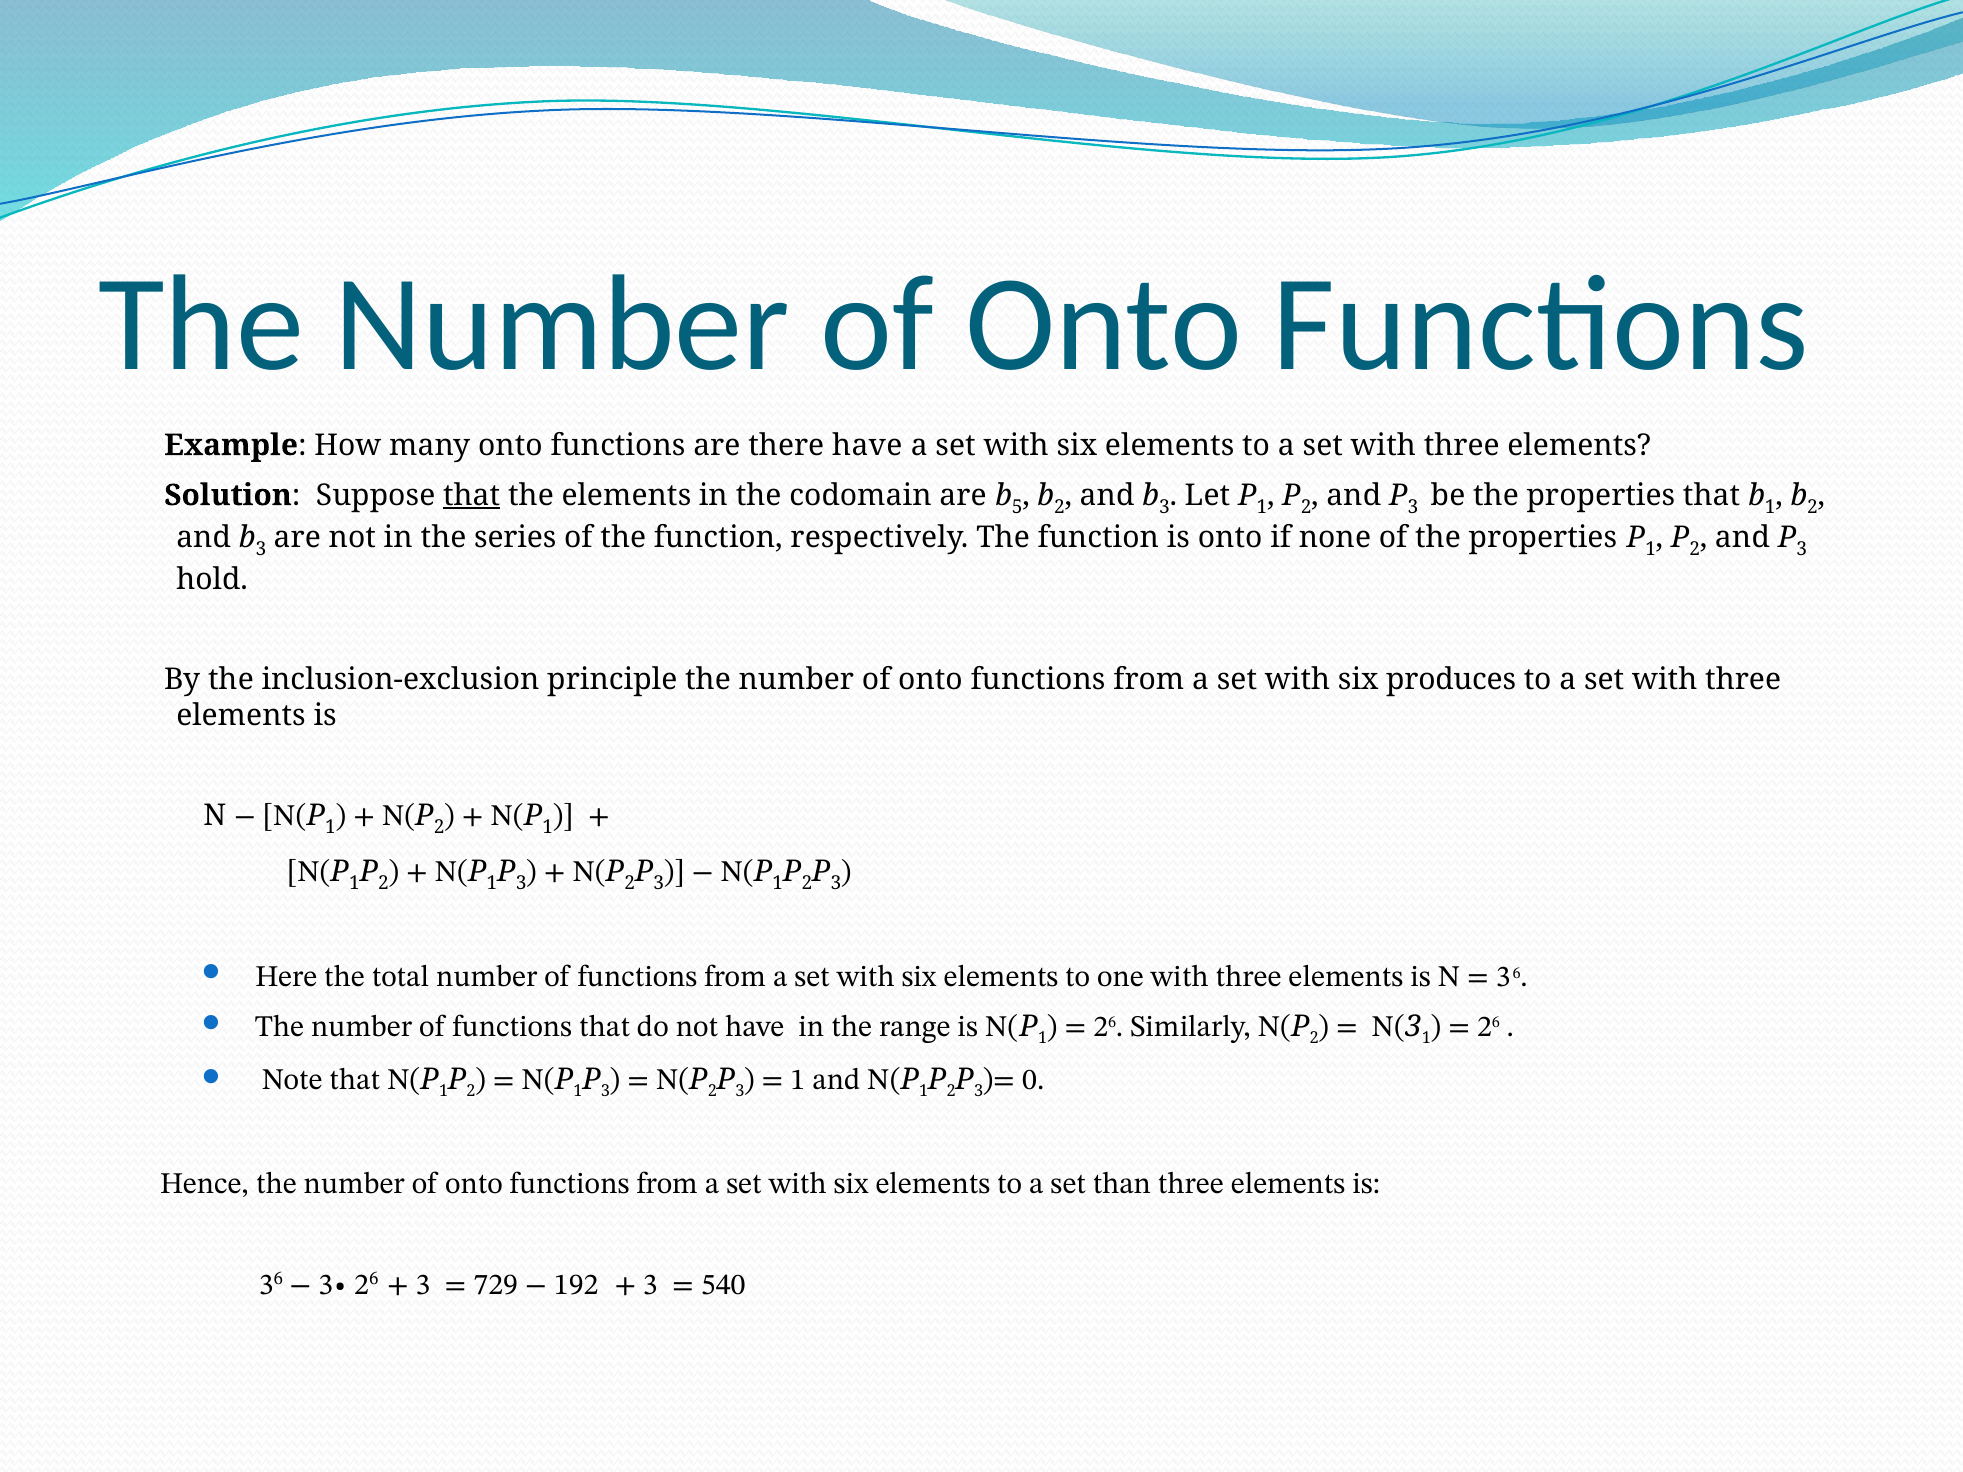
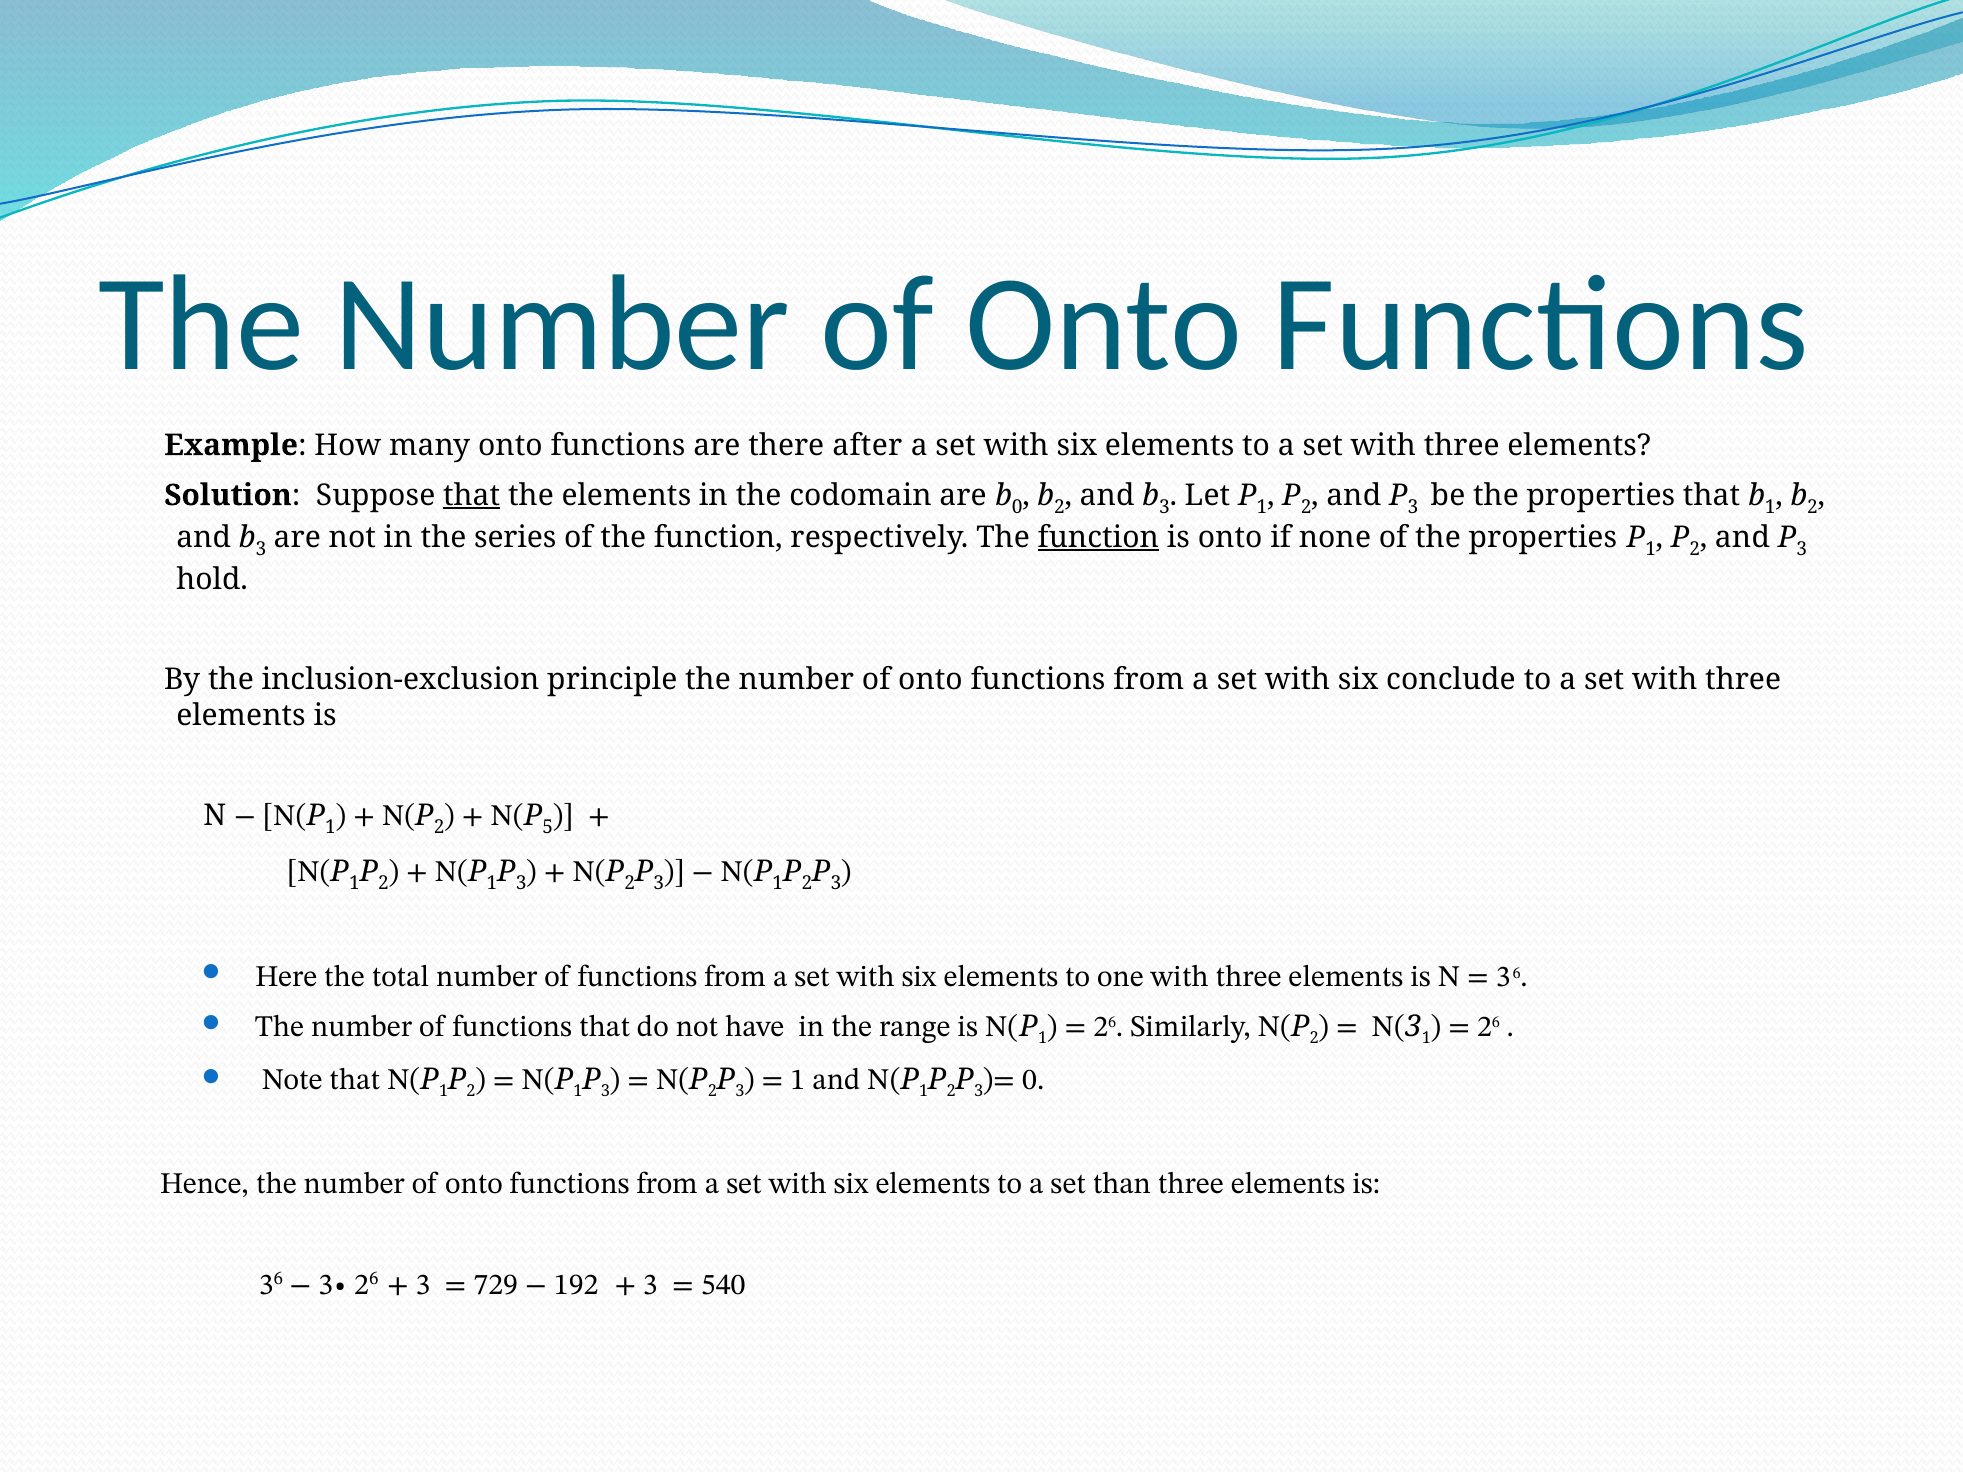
there have: have -> after
5 at (1017, 507): 5 -> 0
function at (1098, 537) underline: none -> present
produces: produces -> conclude
1 at (548, 828): 1 -> 5
